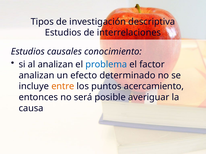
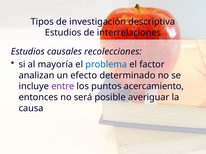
conocimiento: conocimiento -> recolecciones
al analizan: analizan -> mayoría
entre colour: orange -> purple
